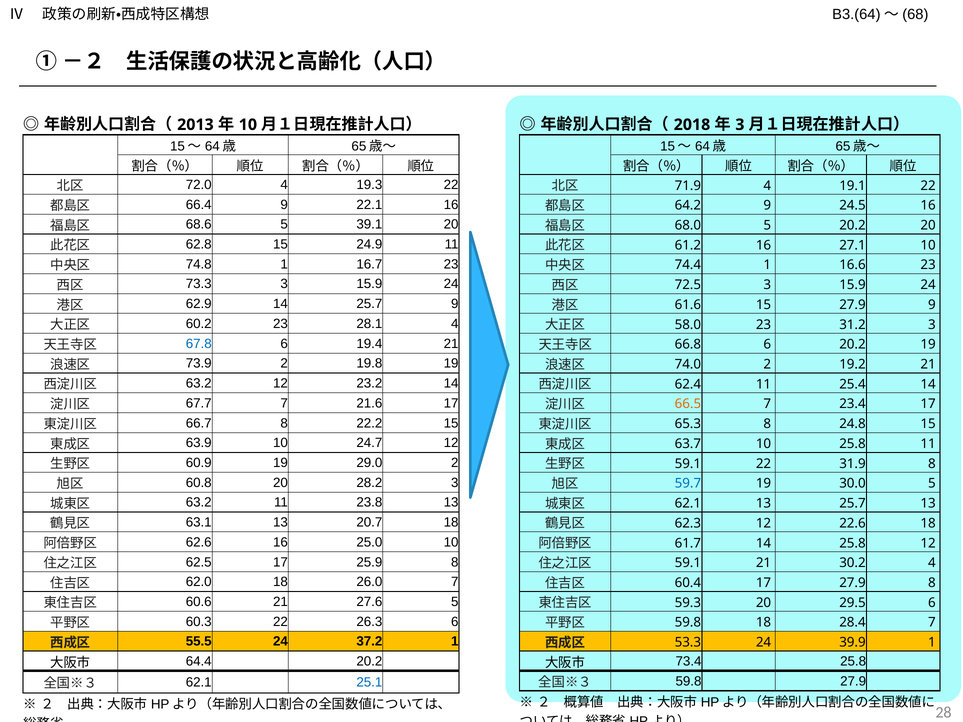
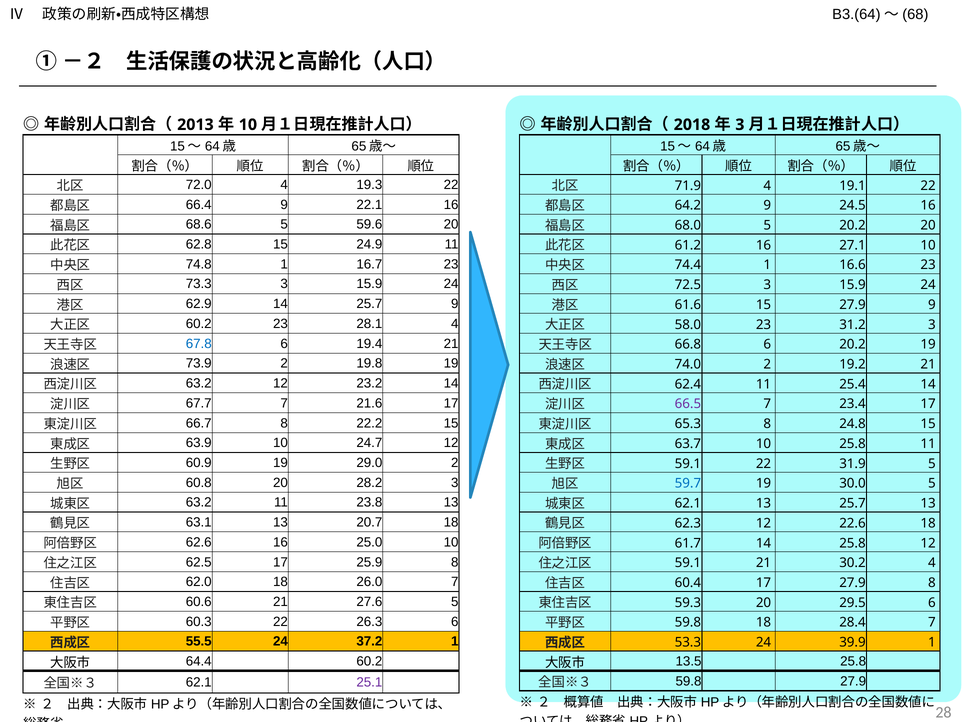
39.1: 39.1 -> 59.6
66.5 colour: orange -> purple
31.9 8: 8 -> 5
64.4 20.2: 20.2 -> 60.2
73.4: 73.4 -> 13.5
25.1 colour: blue -> purple
